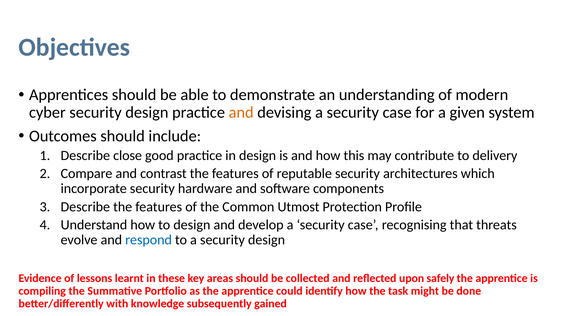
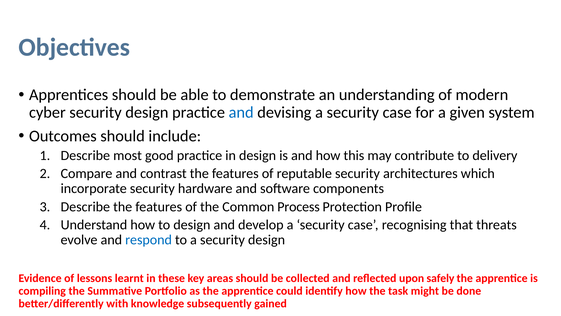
and at (241, 112) colour: orange -> blue
close: close -> most
Utmost: Utmost -> Process
